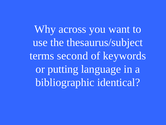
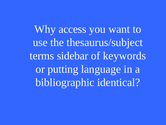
across: across -> access
second: second -> sidebar
